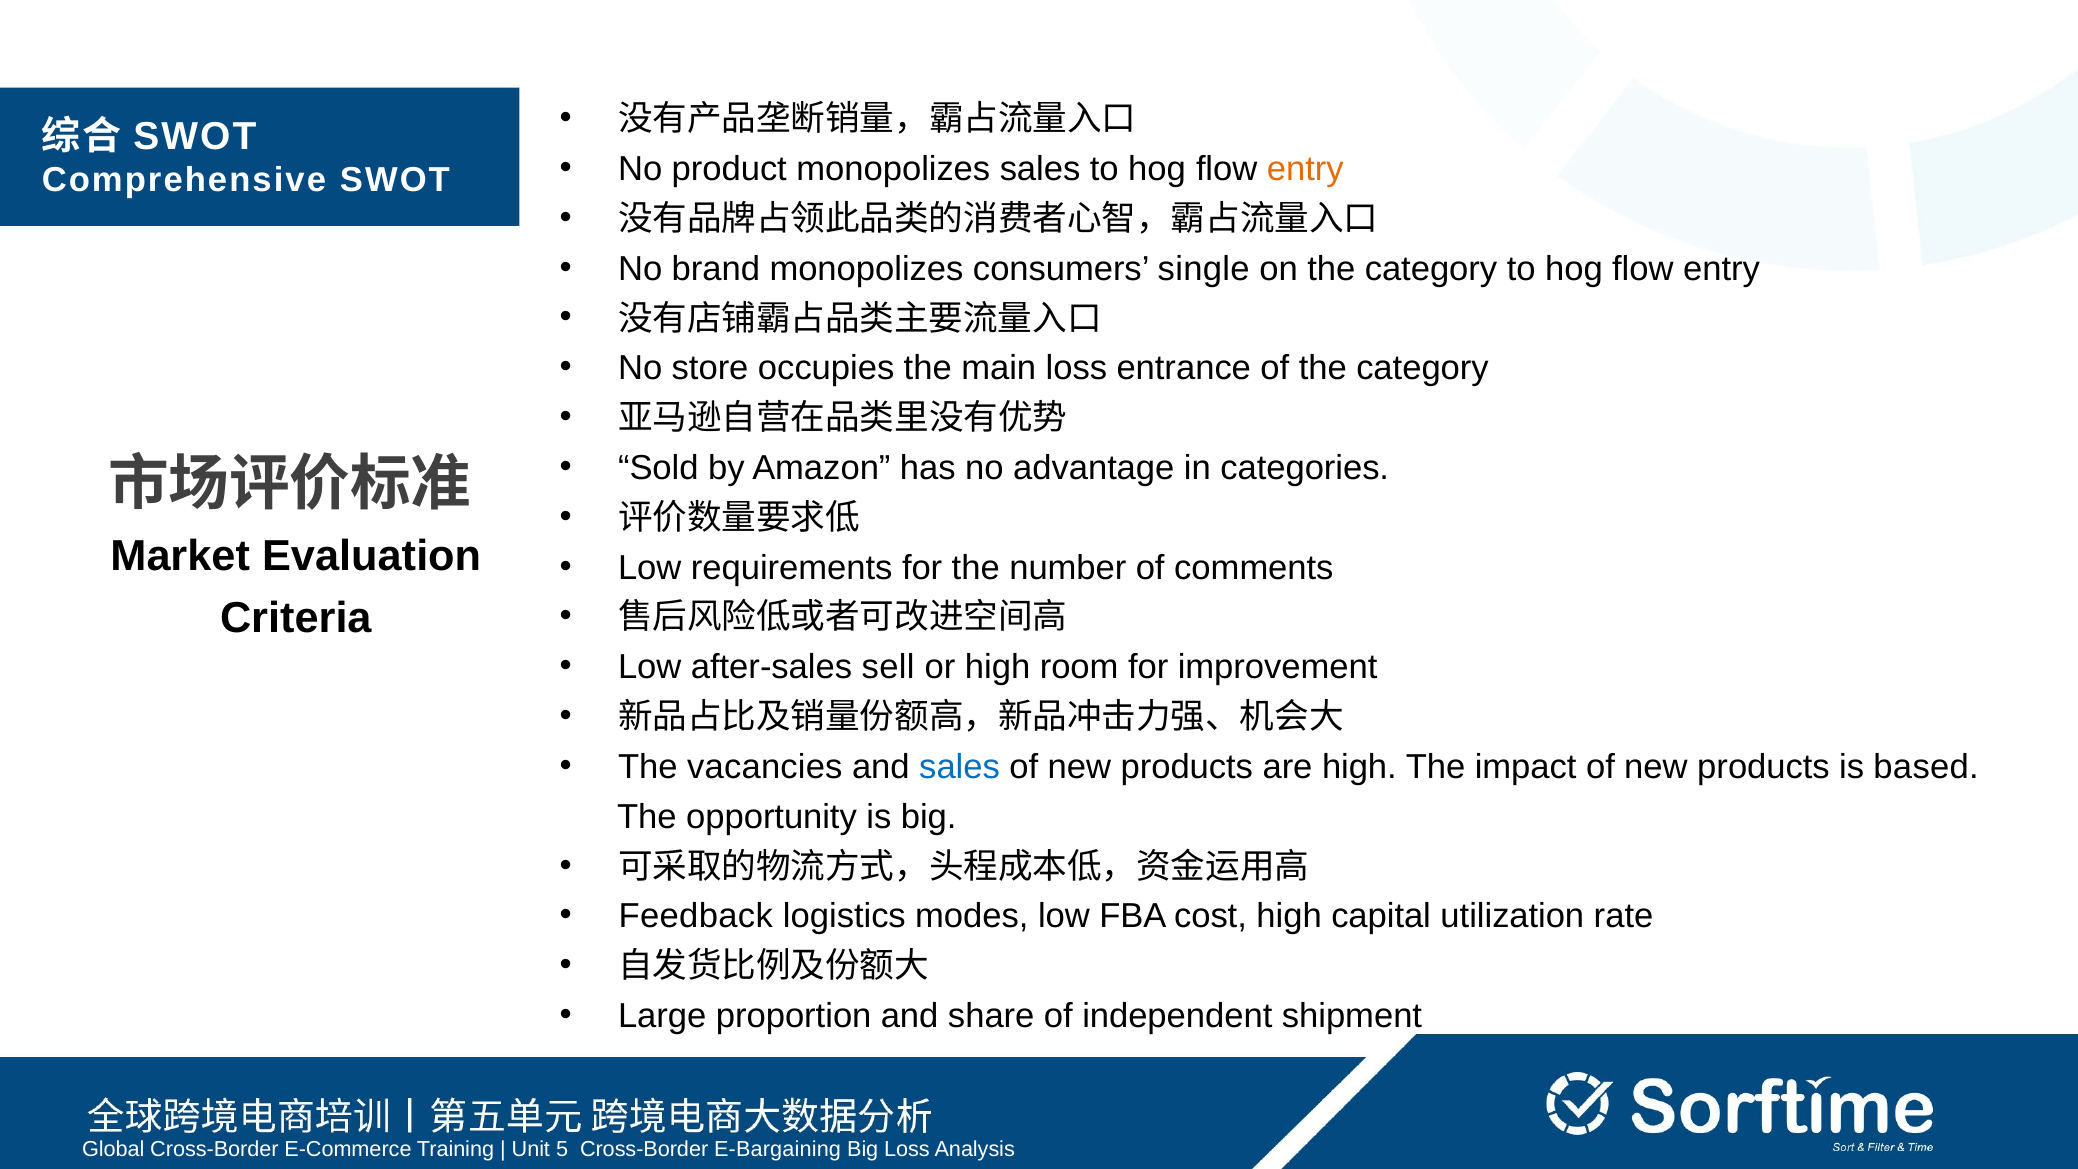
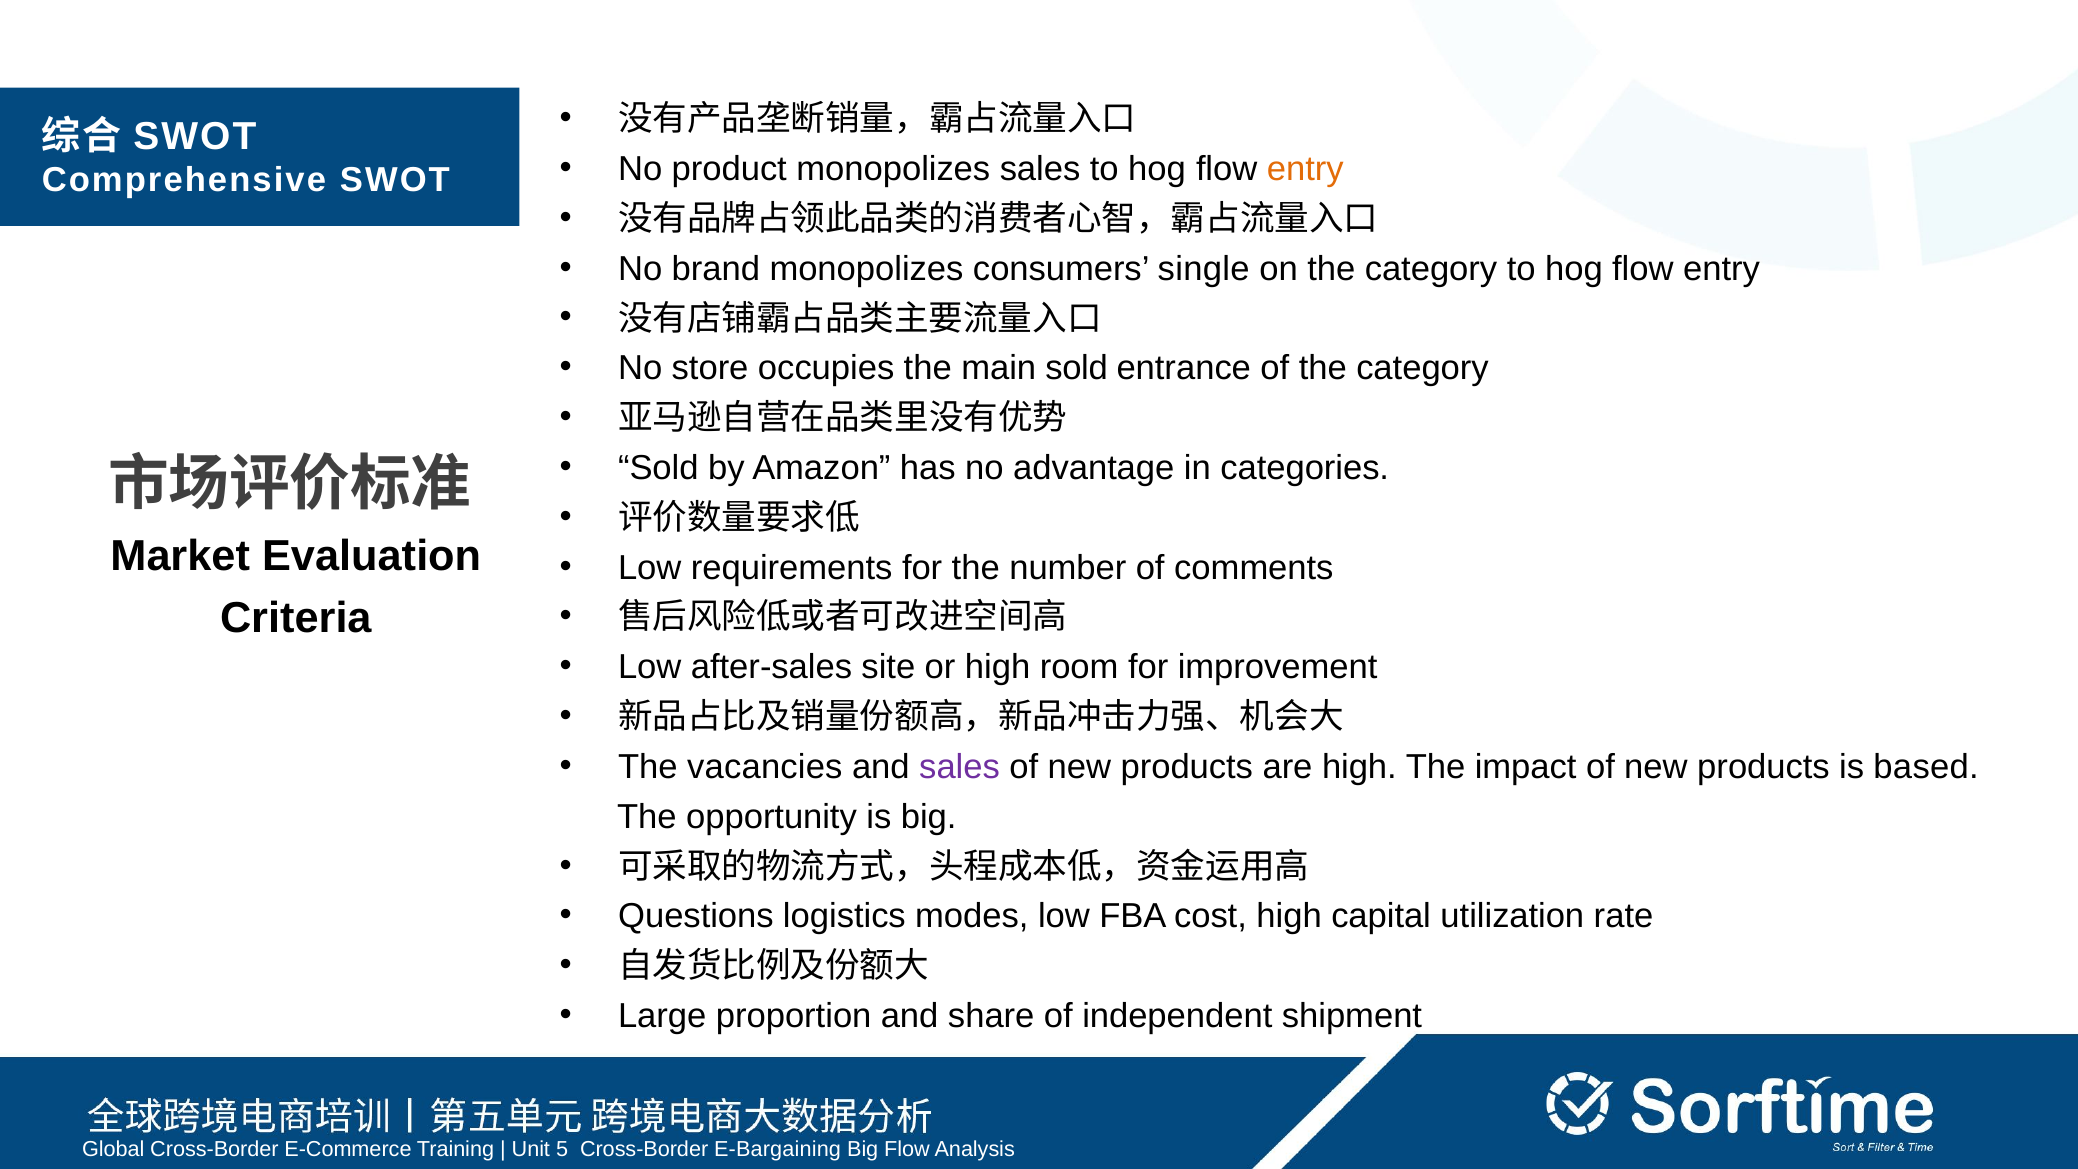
main loss: loss -> sold
sell: sell -> site
sales at (960, 767) colour: blue -> purple
Feedback: Feedback -> Questions
Big Loss: Loss -> Flow
